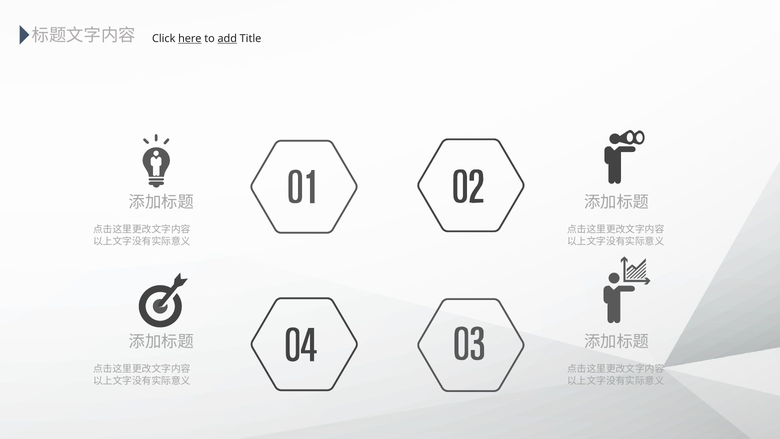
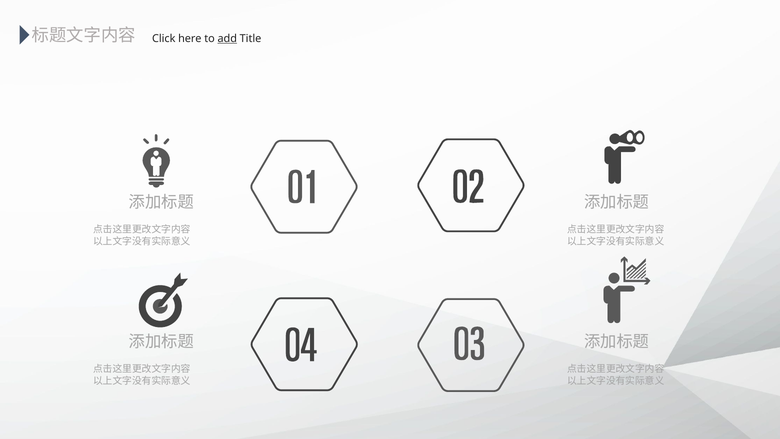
here underline: present -> none
